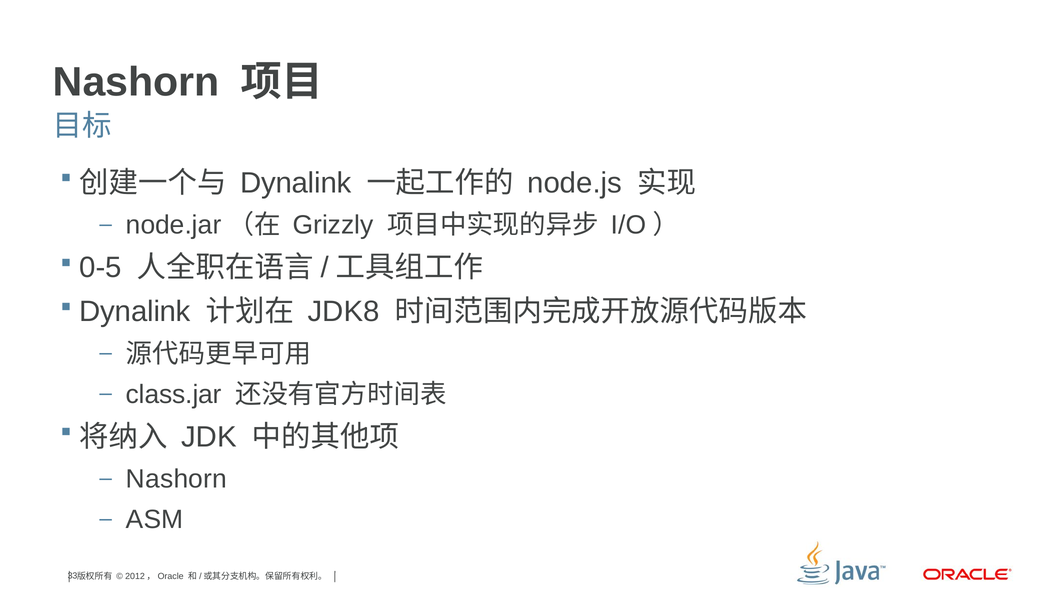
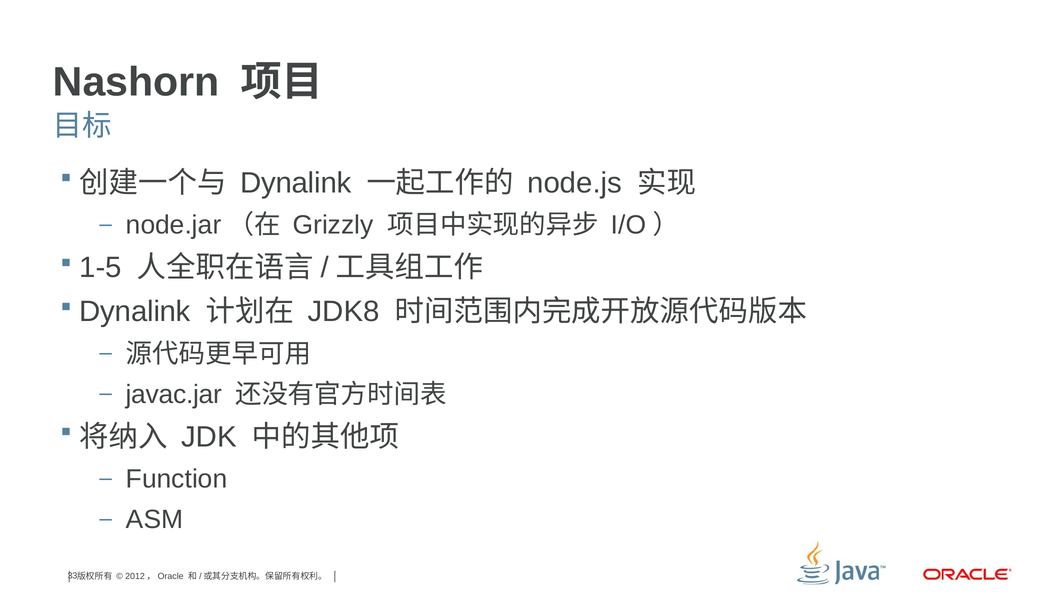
0-5: 0-5 -> 1-5
class.jar: class.jar -> javac.jar
Nashorn at (176, 479): Nashorn -> Function
